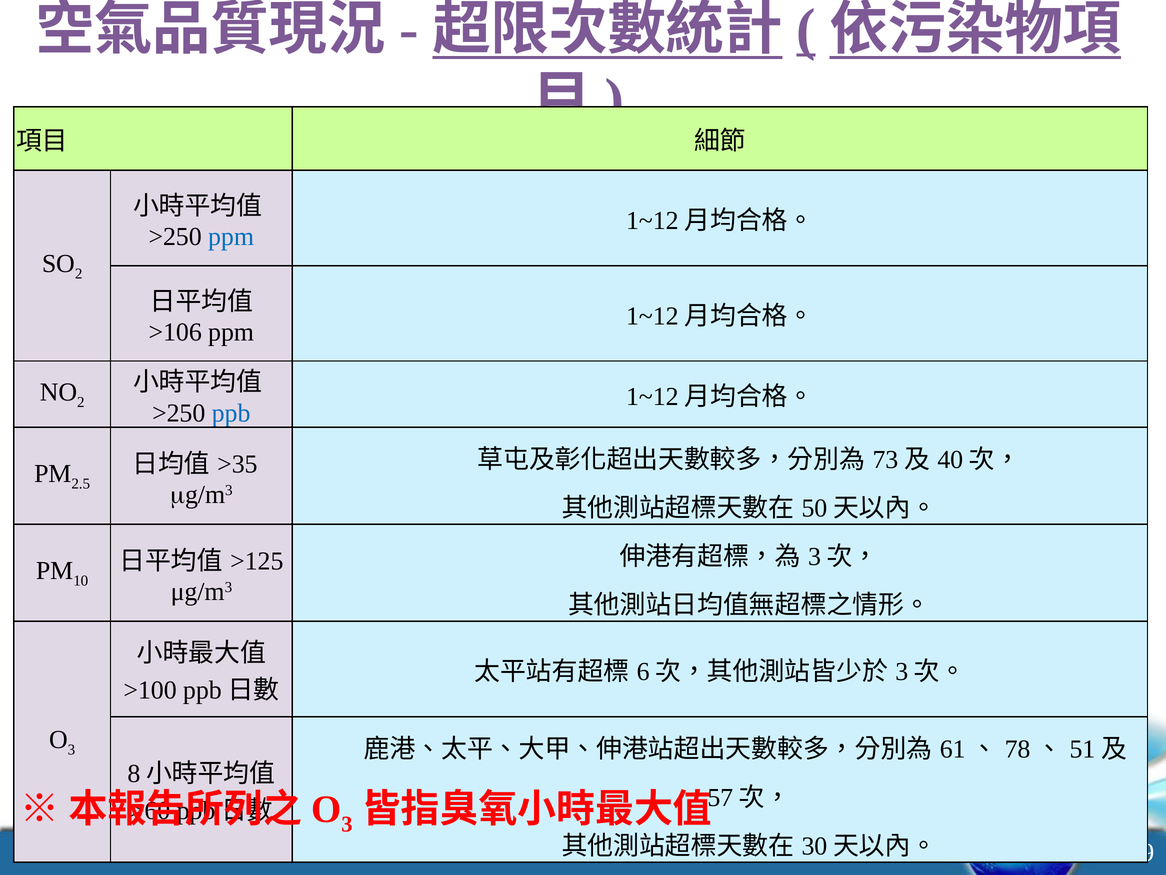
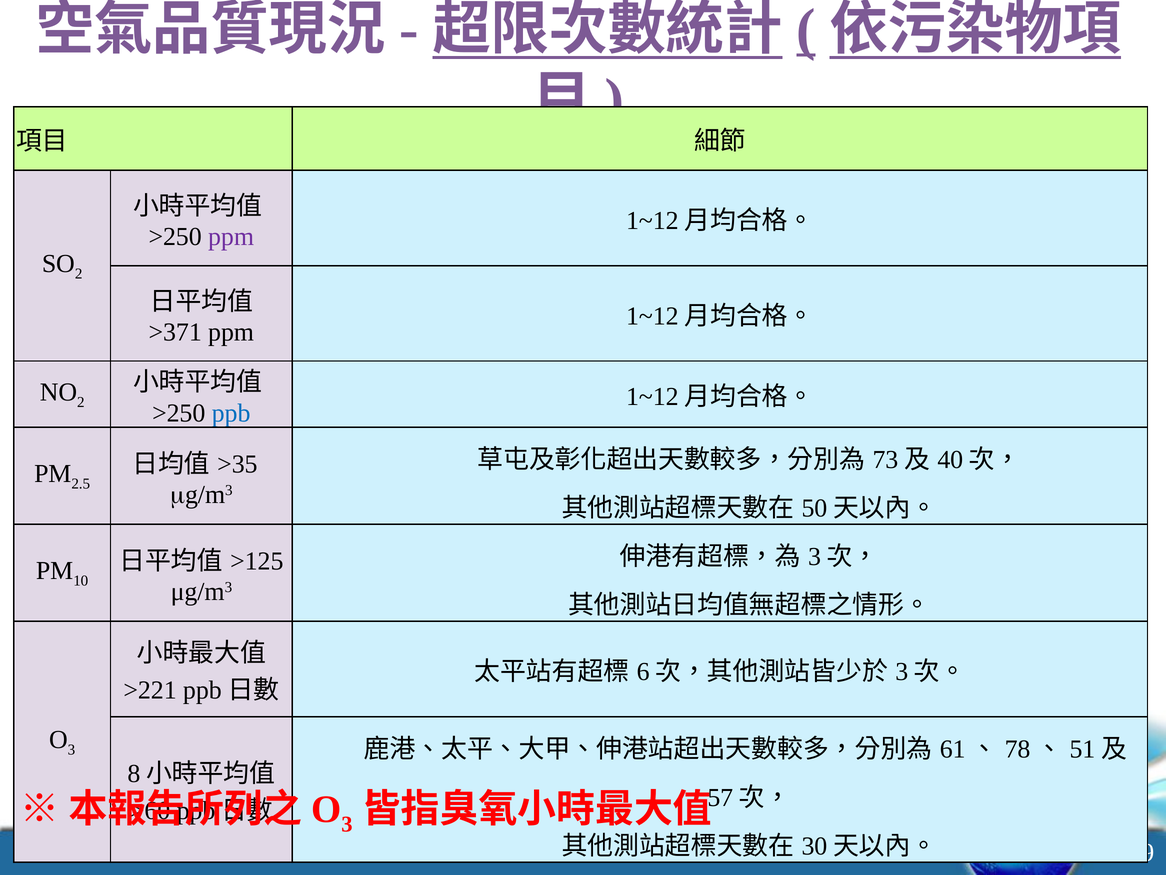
ppm at (231, 237) colour: blue -> purple
>106: >106 -> >371
>100: >100 -> >221
